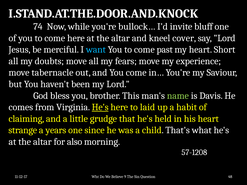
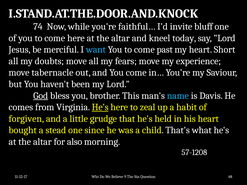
bullock…: bullock… -> faithful…
cover: cover -> today
God underline: none -> present
name colour: light green -> light blue
laid: laid -> zeal
claiming: claiming -> forgiven
strange: strange -> bought
years: years -> stead
